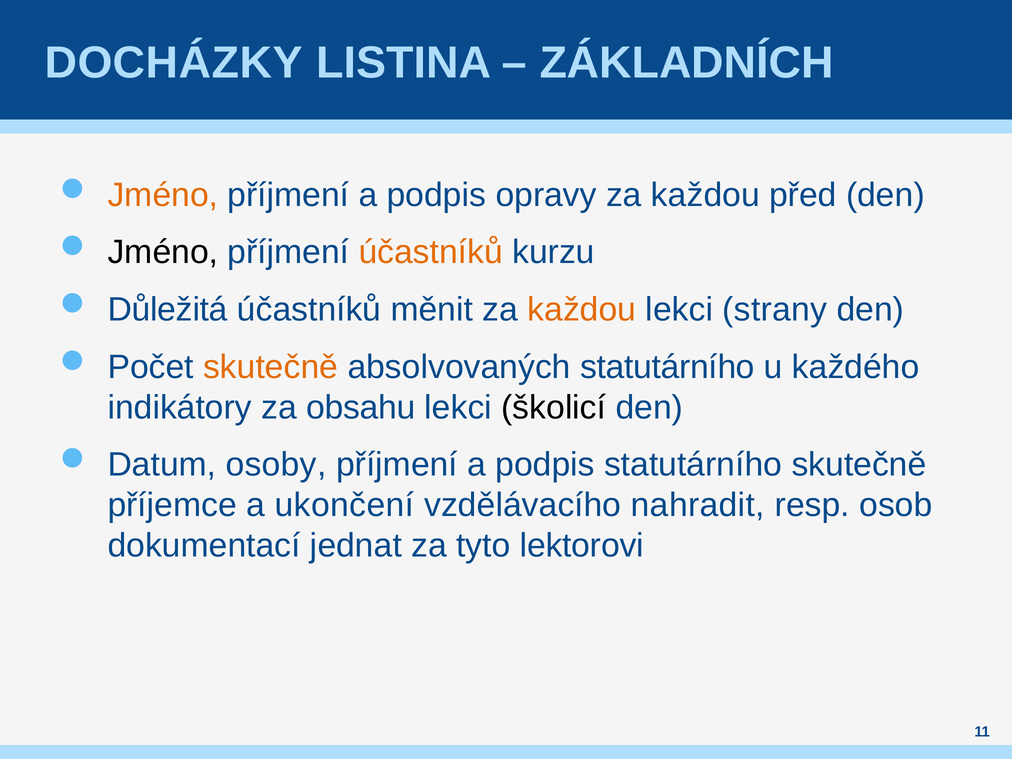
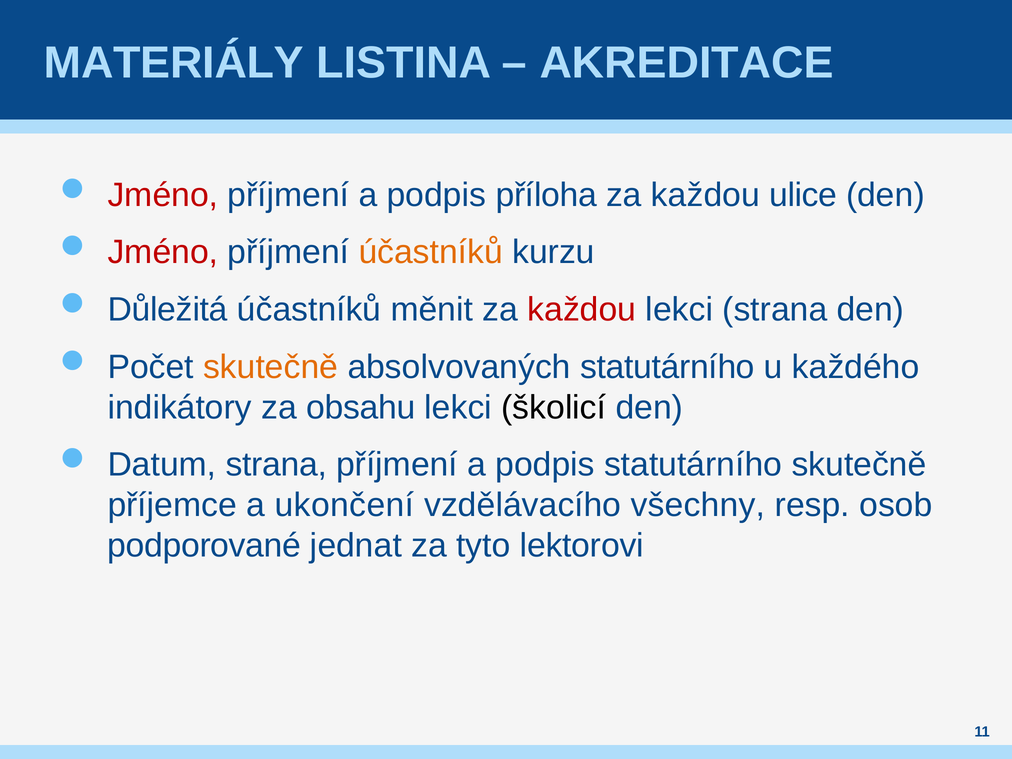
DOCHÁZKY: DOCHÁZKY -> MATERIÁLY
ZÁKLADNÍCH: ZÁKLADNÍCH -> AKREDITACE
Jméno at (163, 195) colour: orange -> red
opravy: opravy -> příloha
před: před -> ulice
Jméno at (163, 252) colour: black -> red
každou at (582, 310) colour: orange -> red
lekci strany: strany -> strana
Datum osoby: osoby -> strana
nahradit: nahradit -> všechny
dokumentací: dokumentací -> podporované
